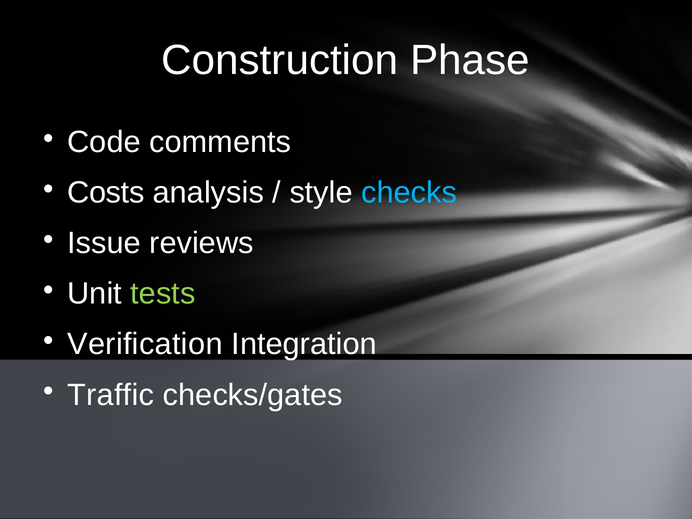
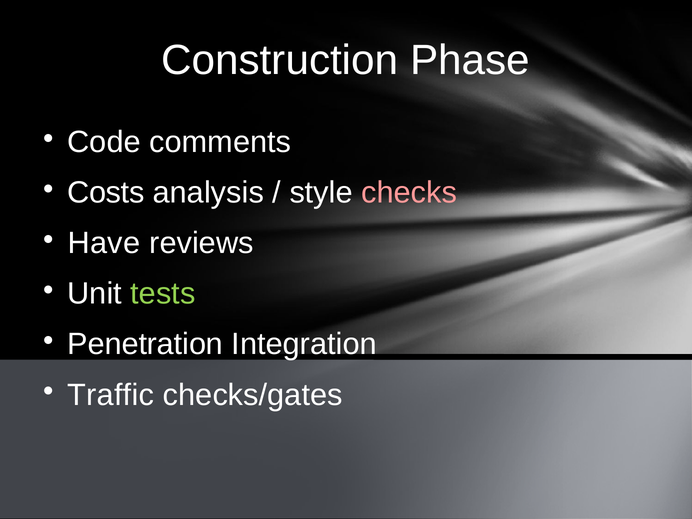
checks colour: light blue -> pink
Issue: Issue -> Have
Verification: Verification -> Penetration
